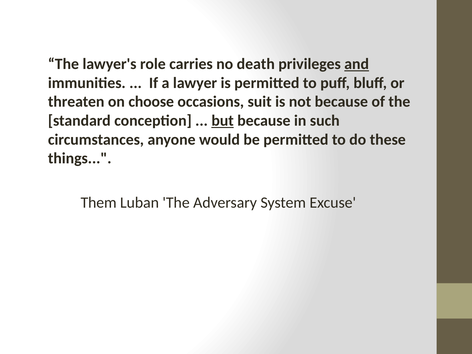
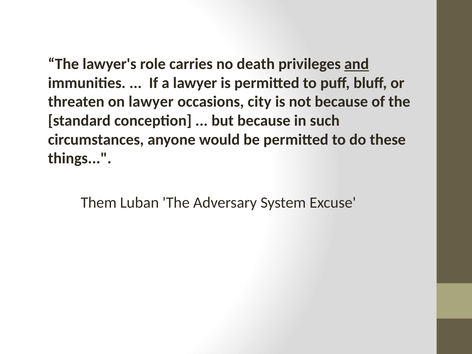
on choose: choose -> lawyer
suit: suit -> city
but underline: present -> none
